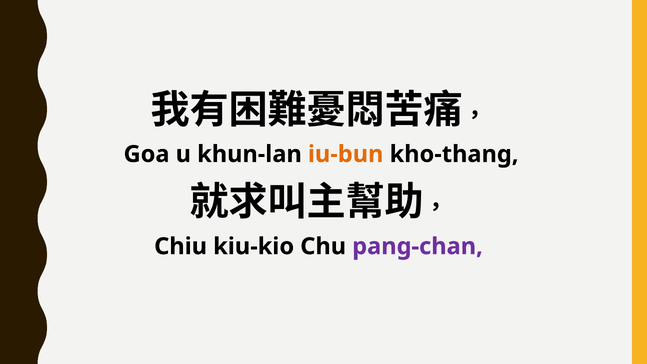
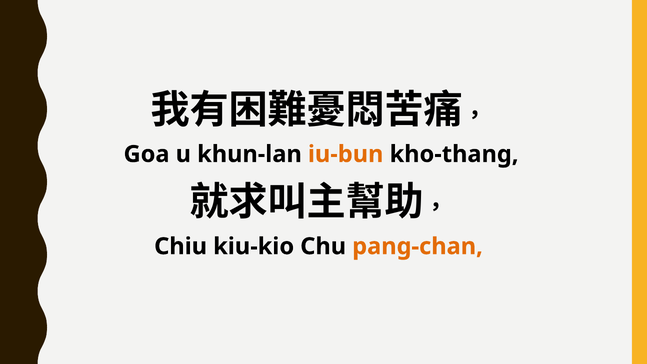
pang-chan colour: purple -> orange
